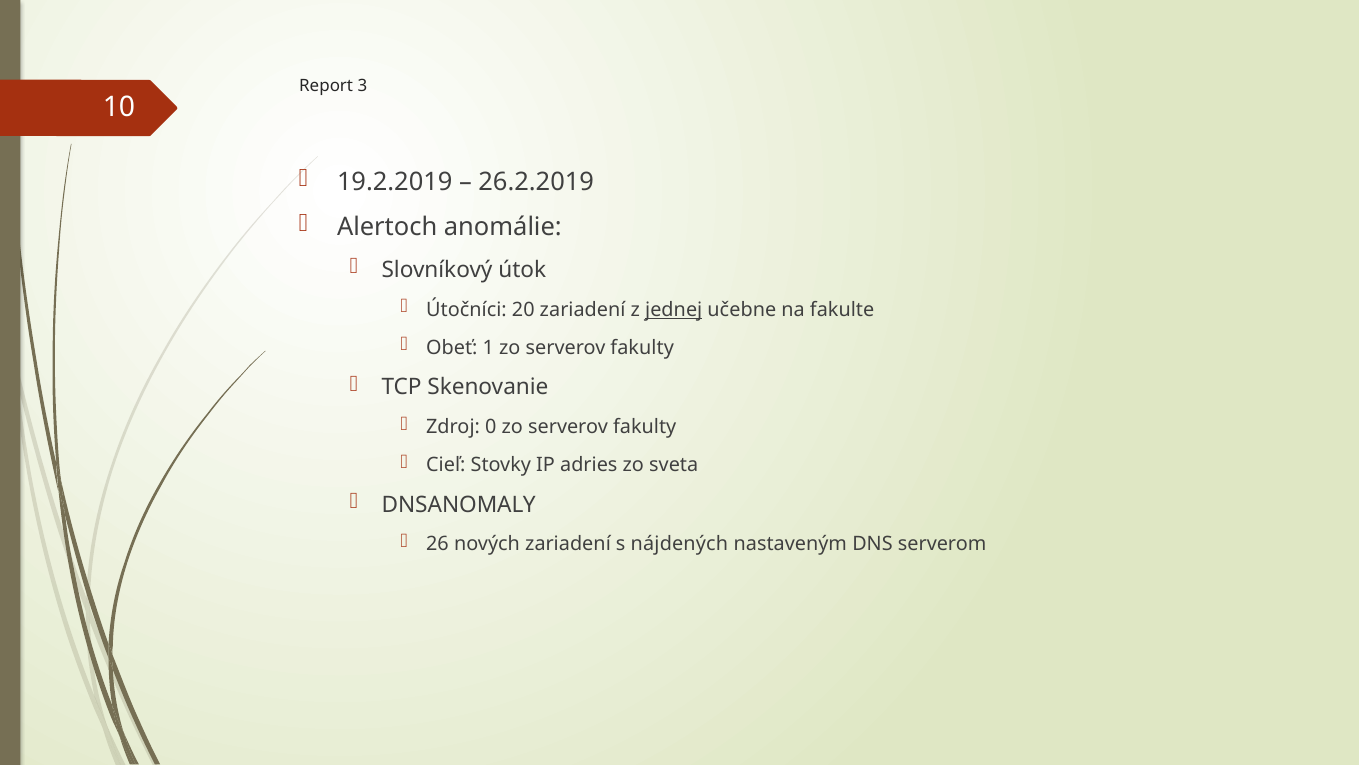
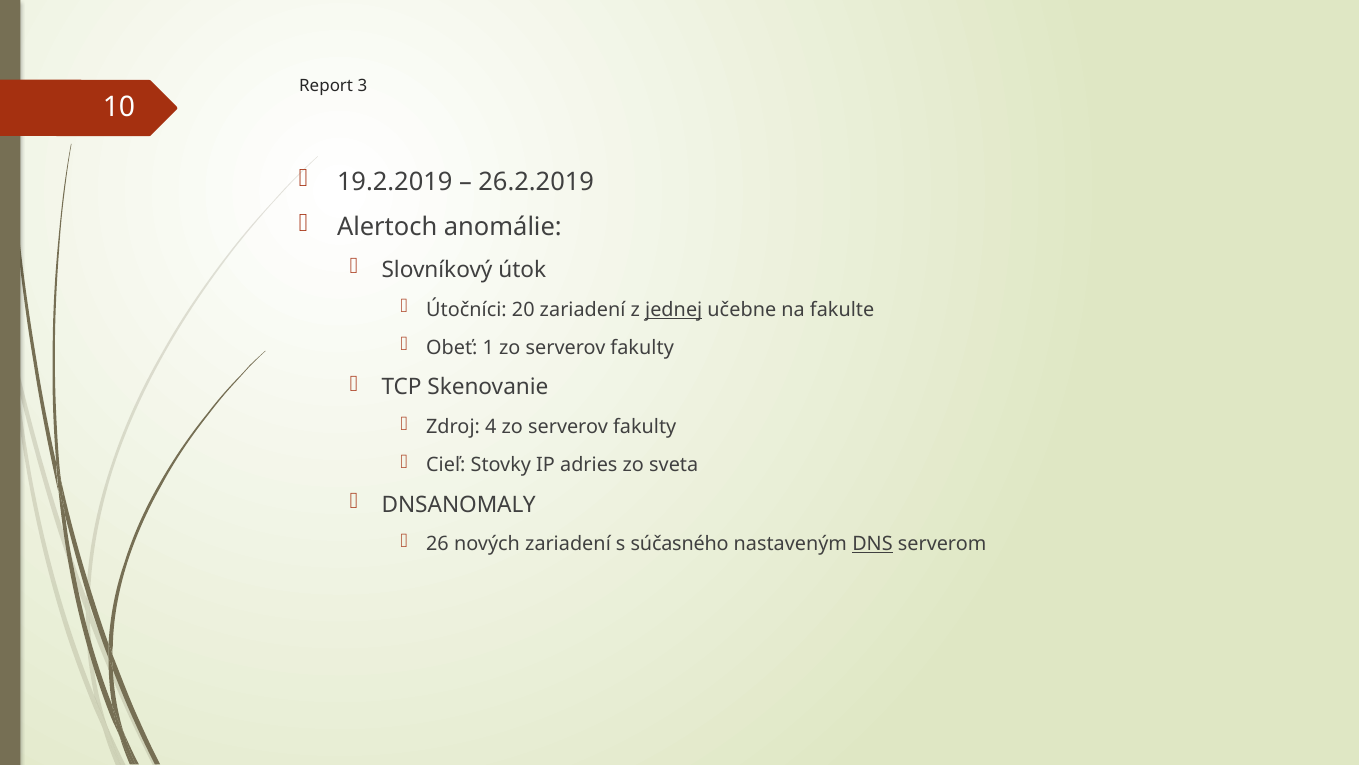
0: 0 -> 4
nájdených: nájdených -> súčasného
DNS underline: none -> present
